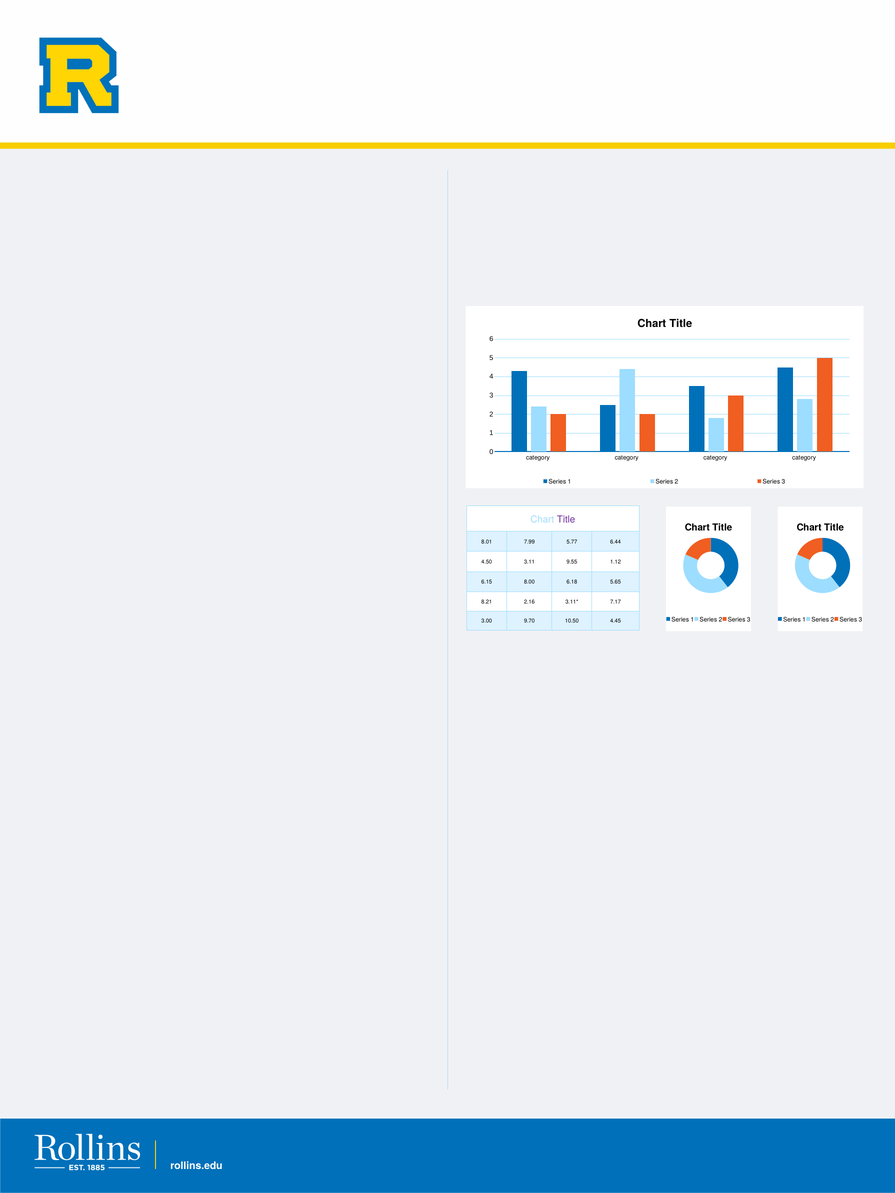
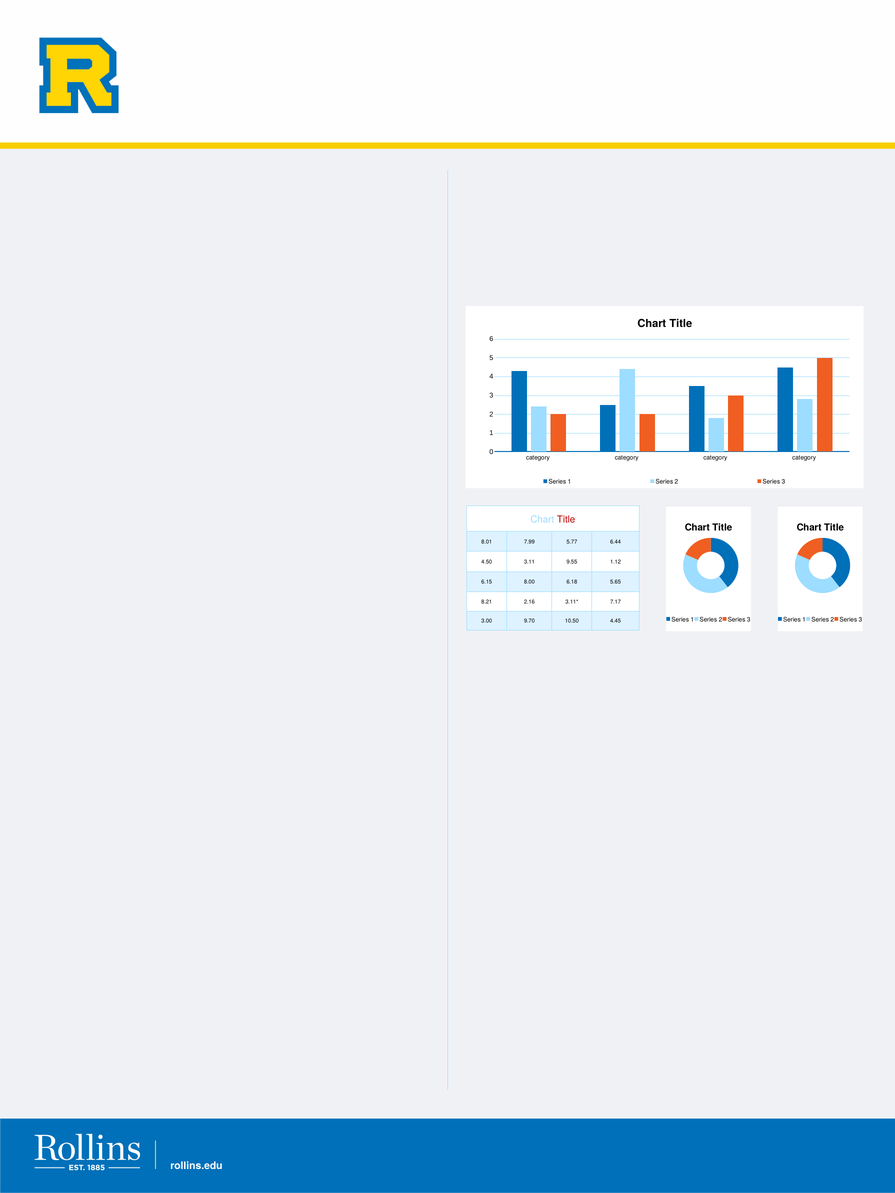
Title at (566, 520) colour: purple -> red
